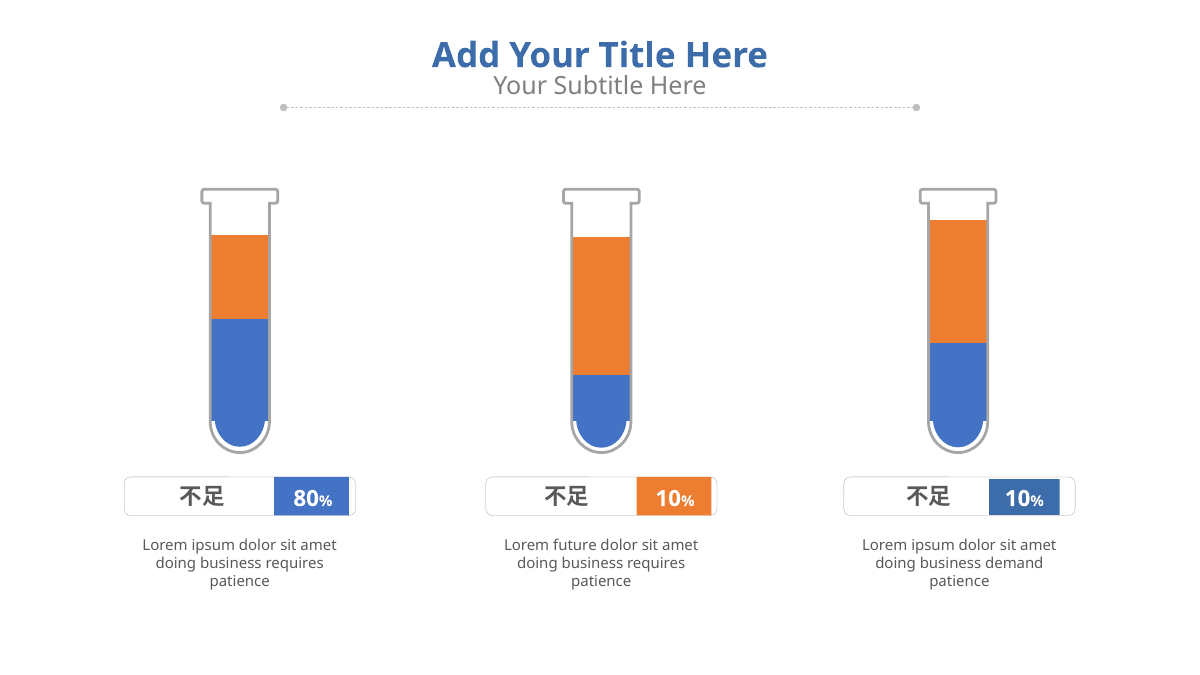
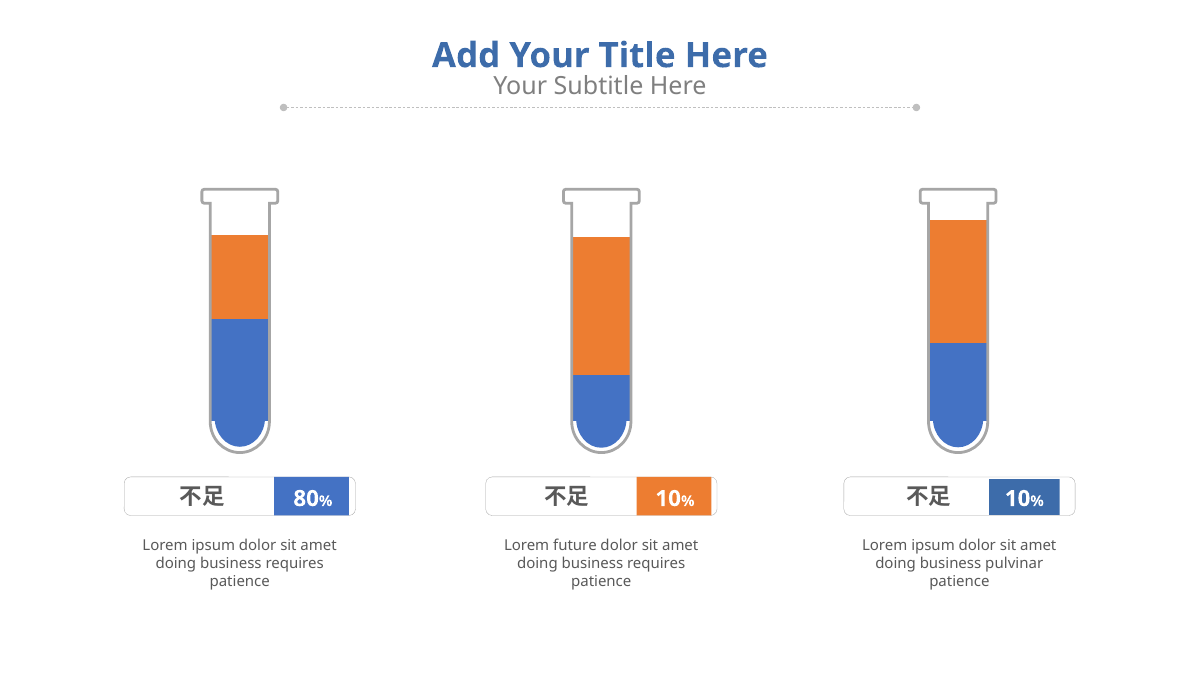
demand: demand -> pulvinar
